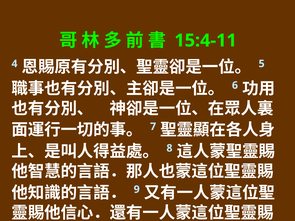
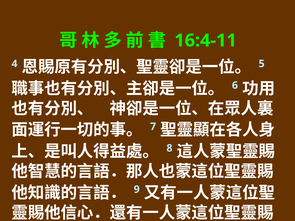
15:4-11: 15:4-11 -> 16:4-11
